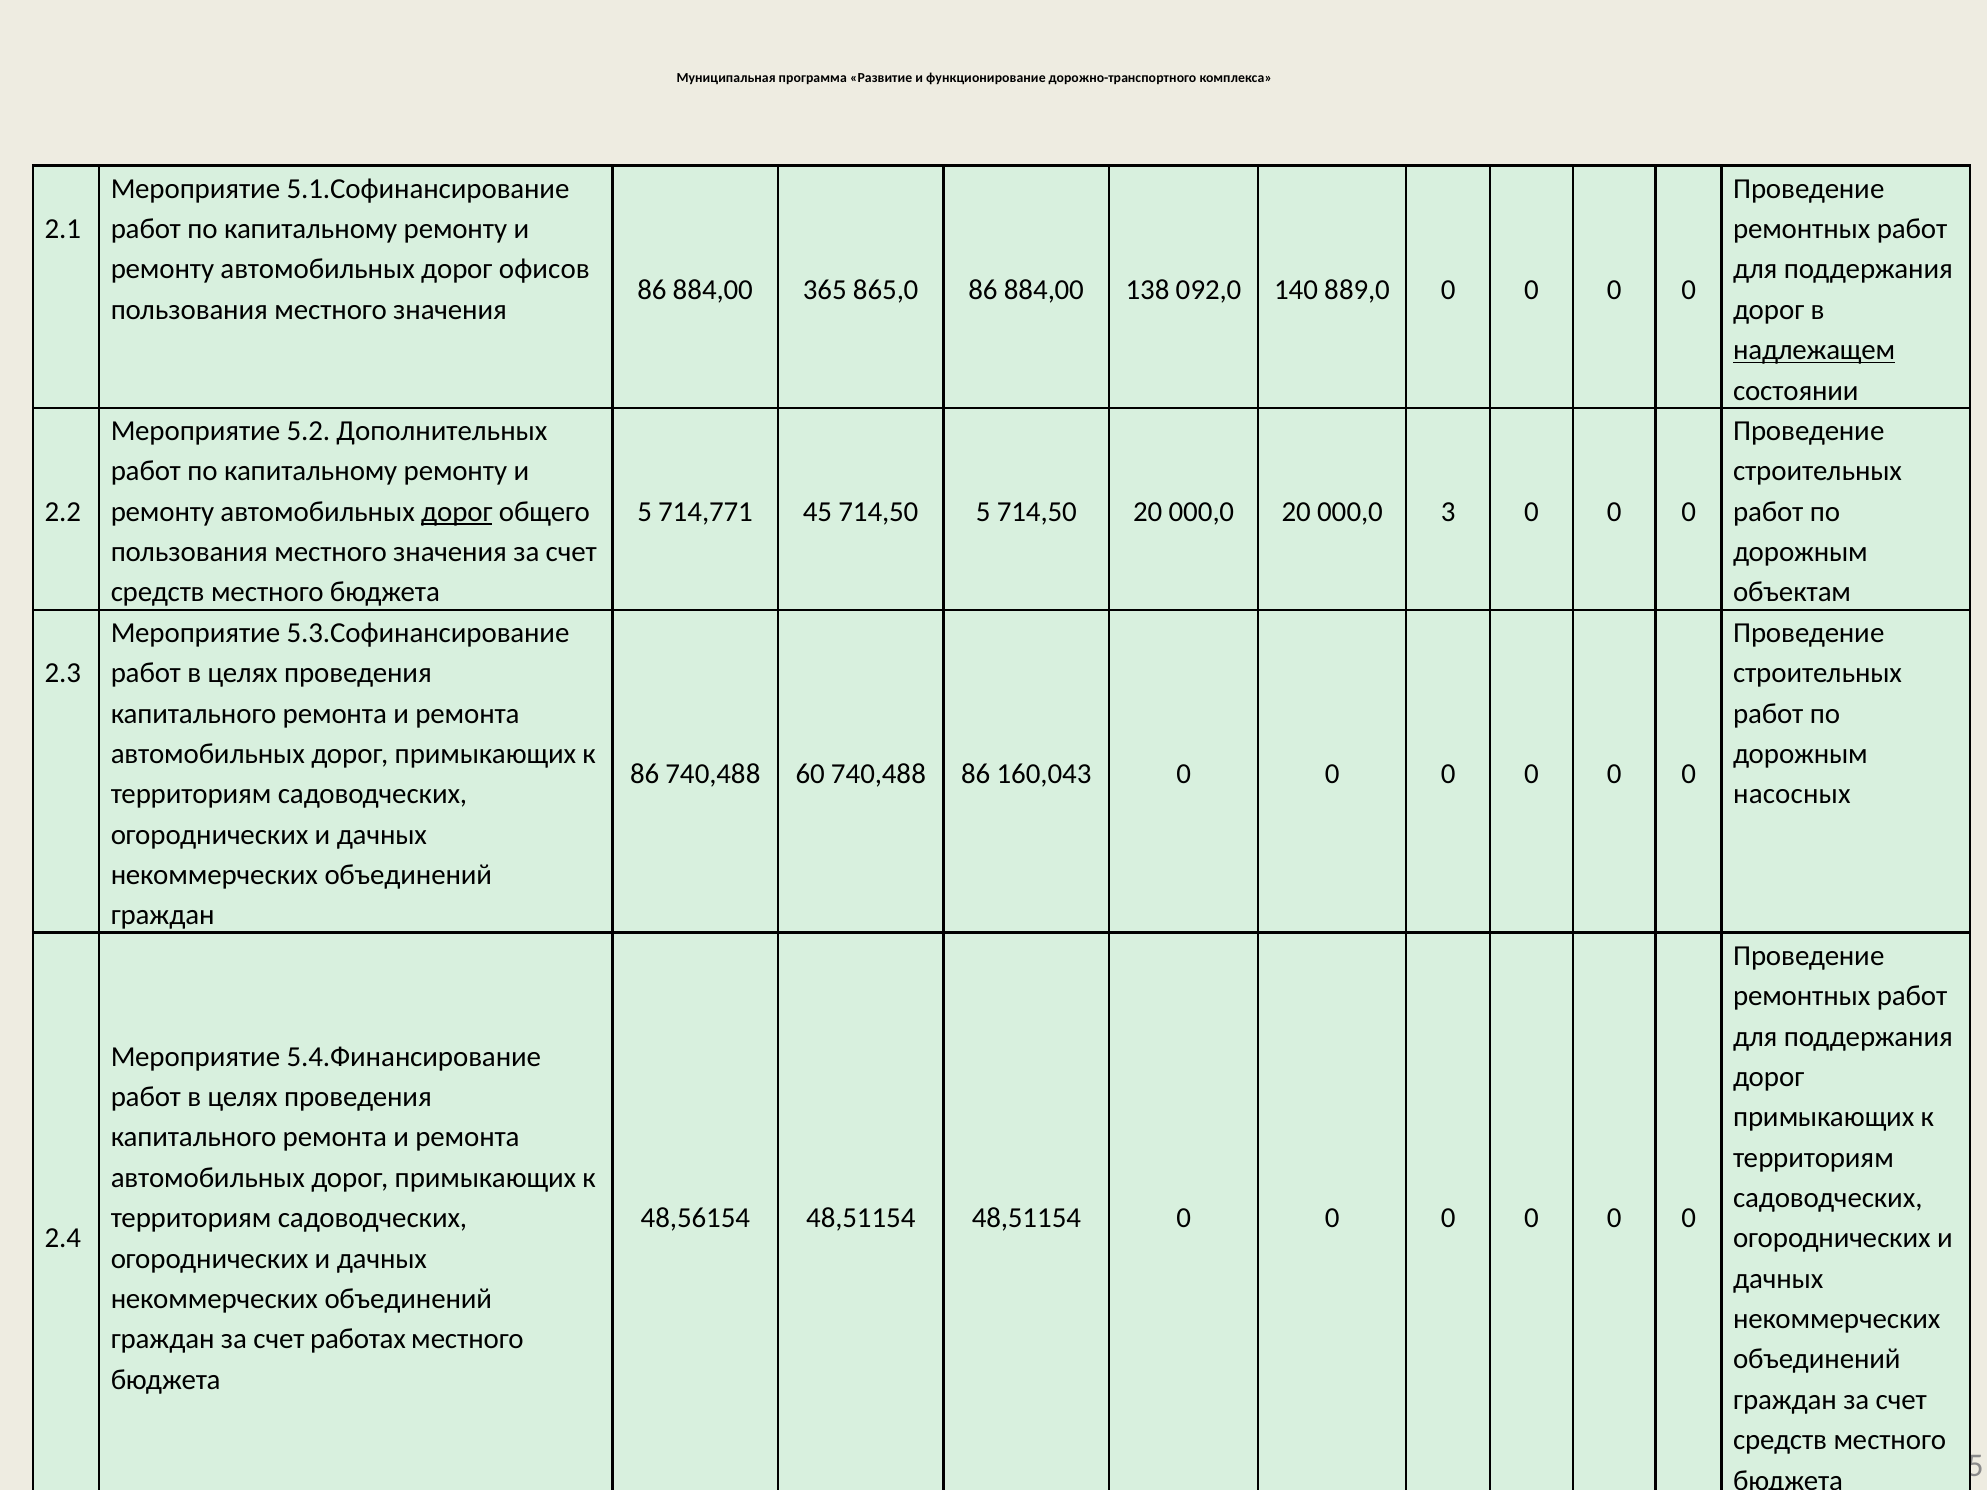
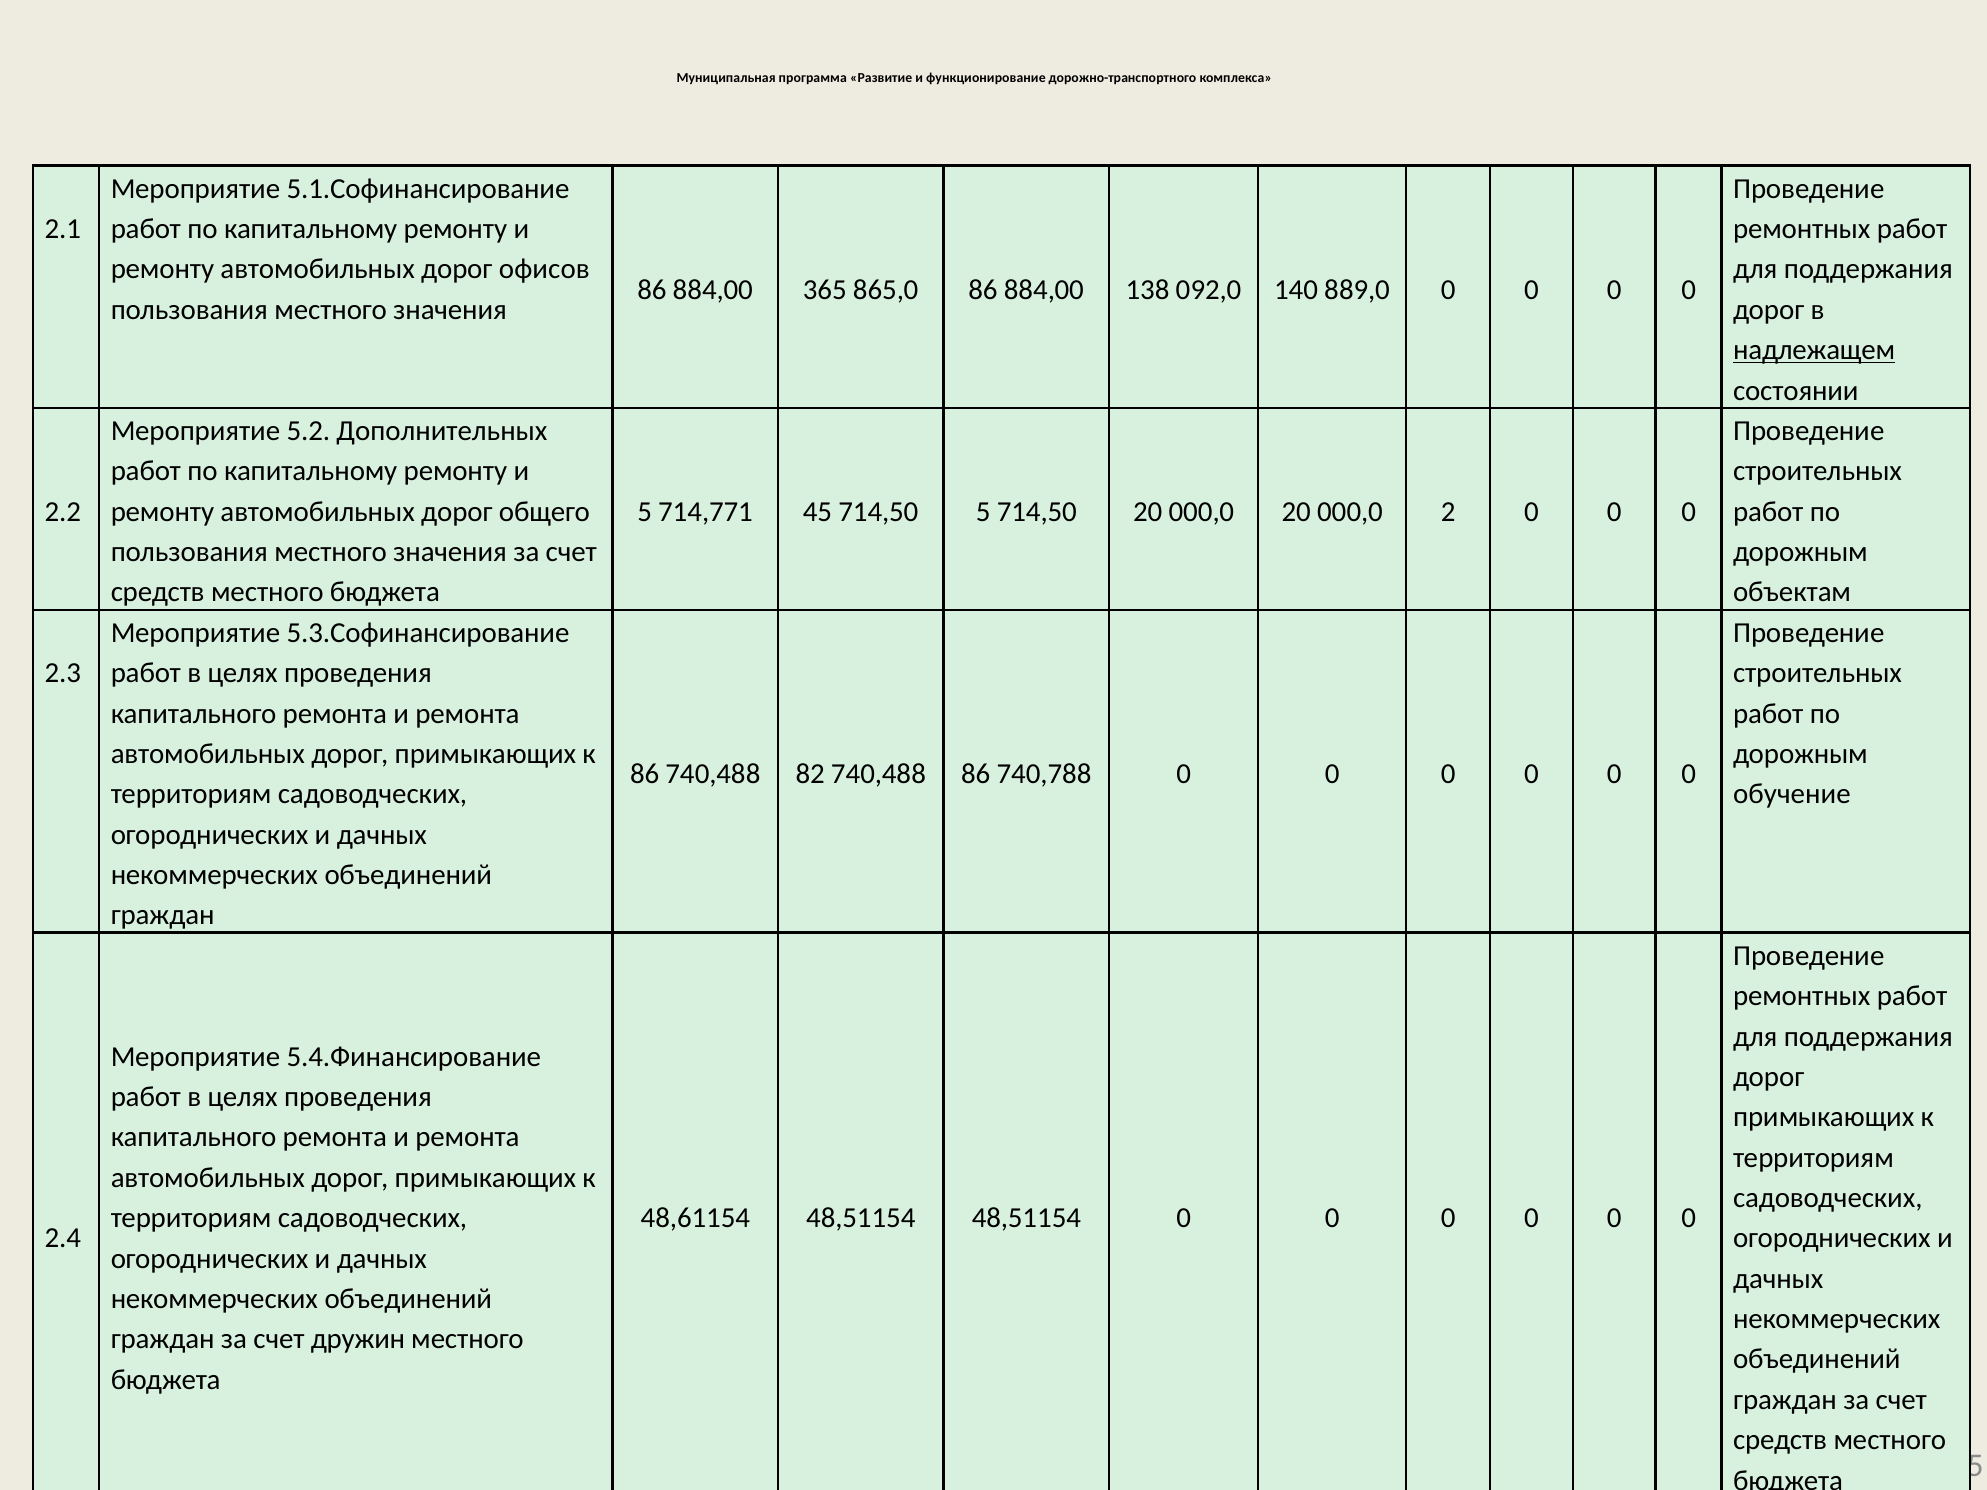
дорог at (457, 512) underline: present -> none
3: 3 -> 2
60: 60 -> 82
160,043: 160,043 -> 740,788
насосных: насосных -> обучение
48,56154: 48,56154 -> 48,61154
работах: работах -> дружин
